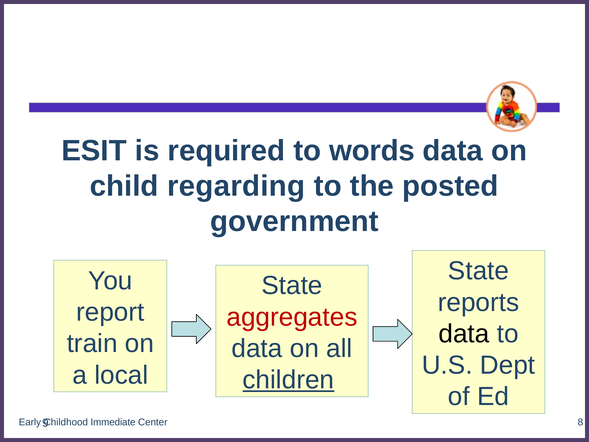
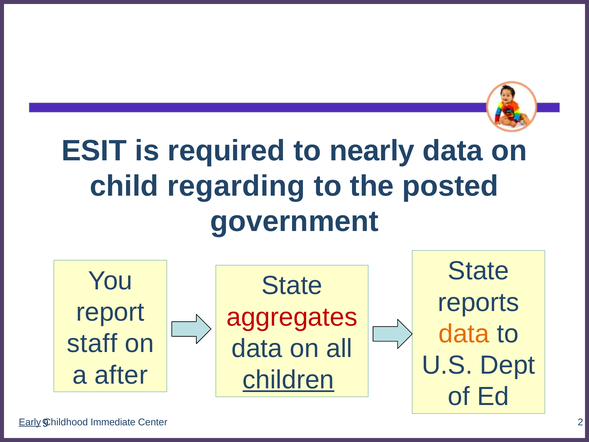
words: words -> nearly
data at (464, 334) colour: black -> orange
train: train -> staff
local: local -> after
Early underline: none -> present
8: 8 -> 2
